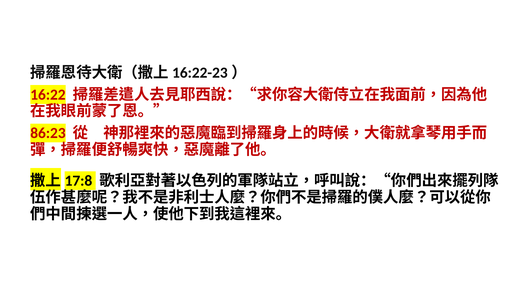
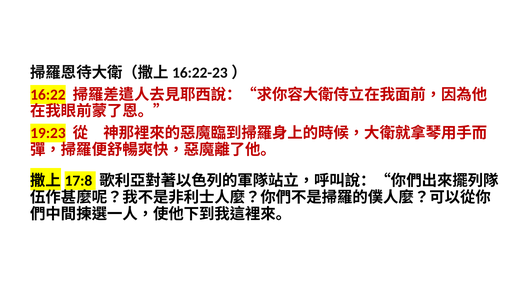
86:23: 86:23 -> 19:23
